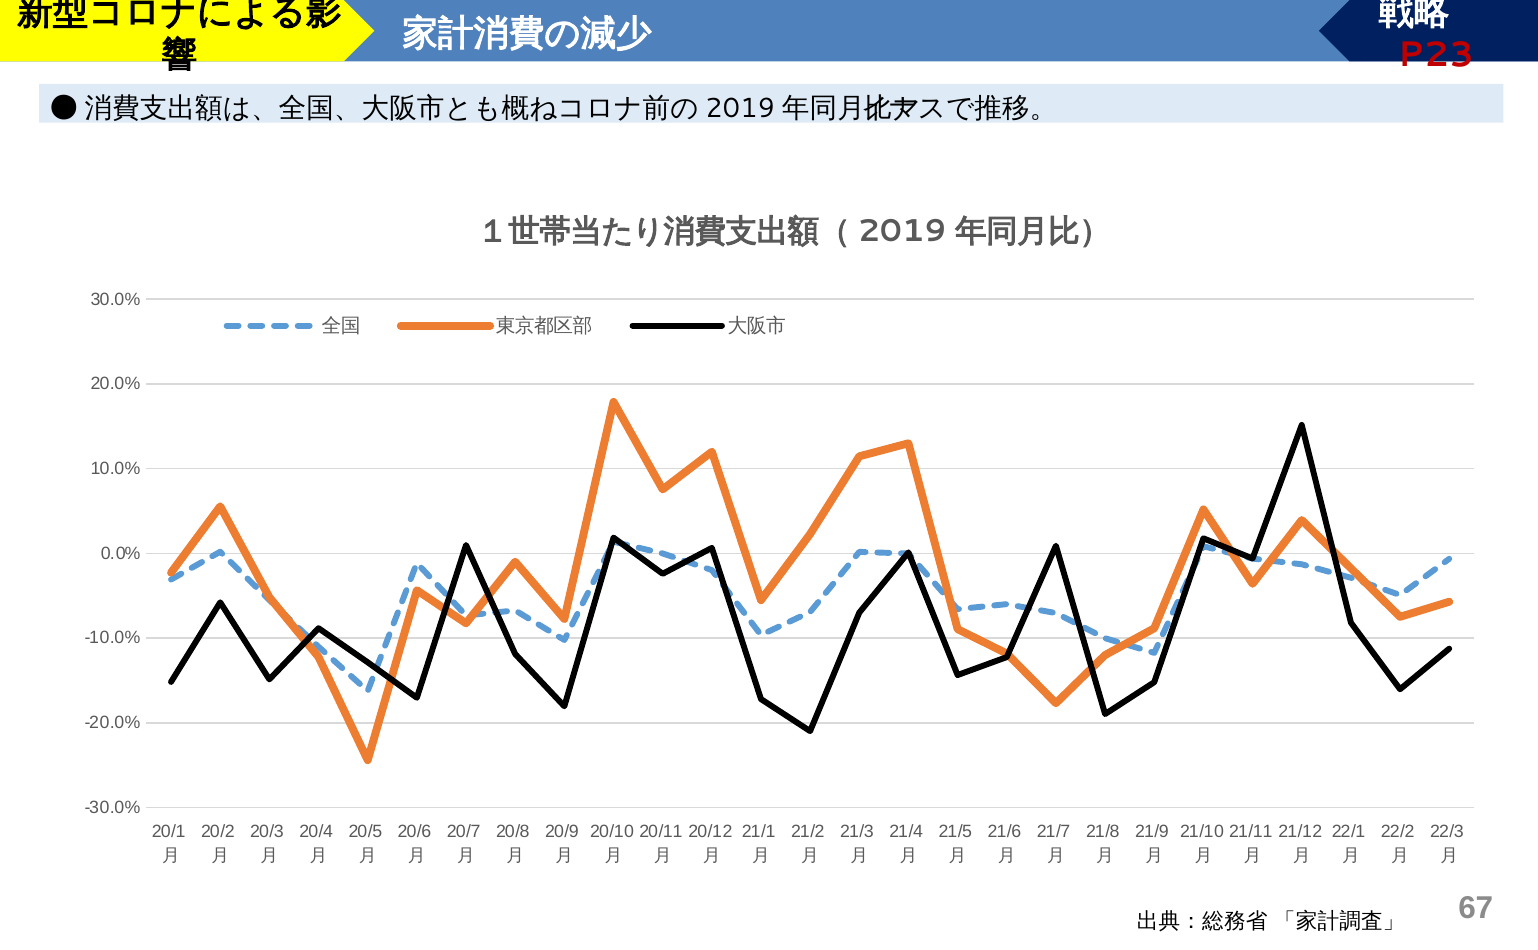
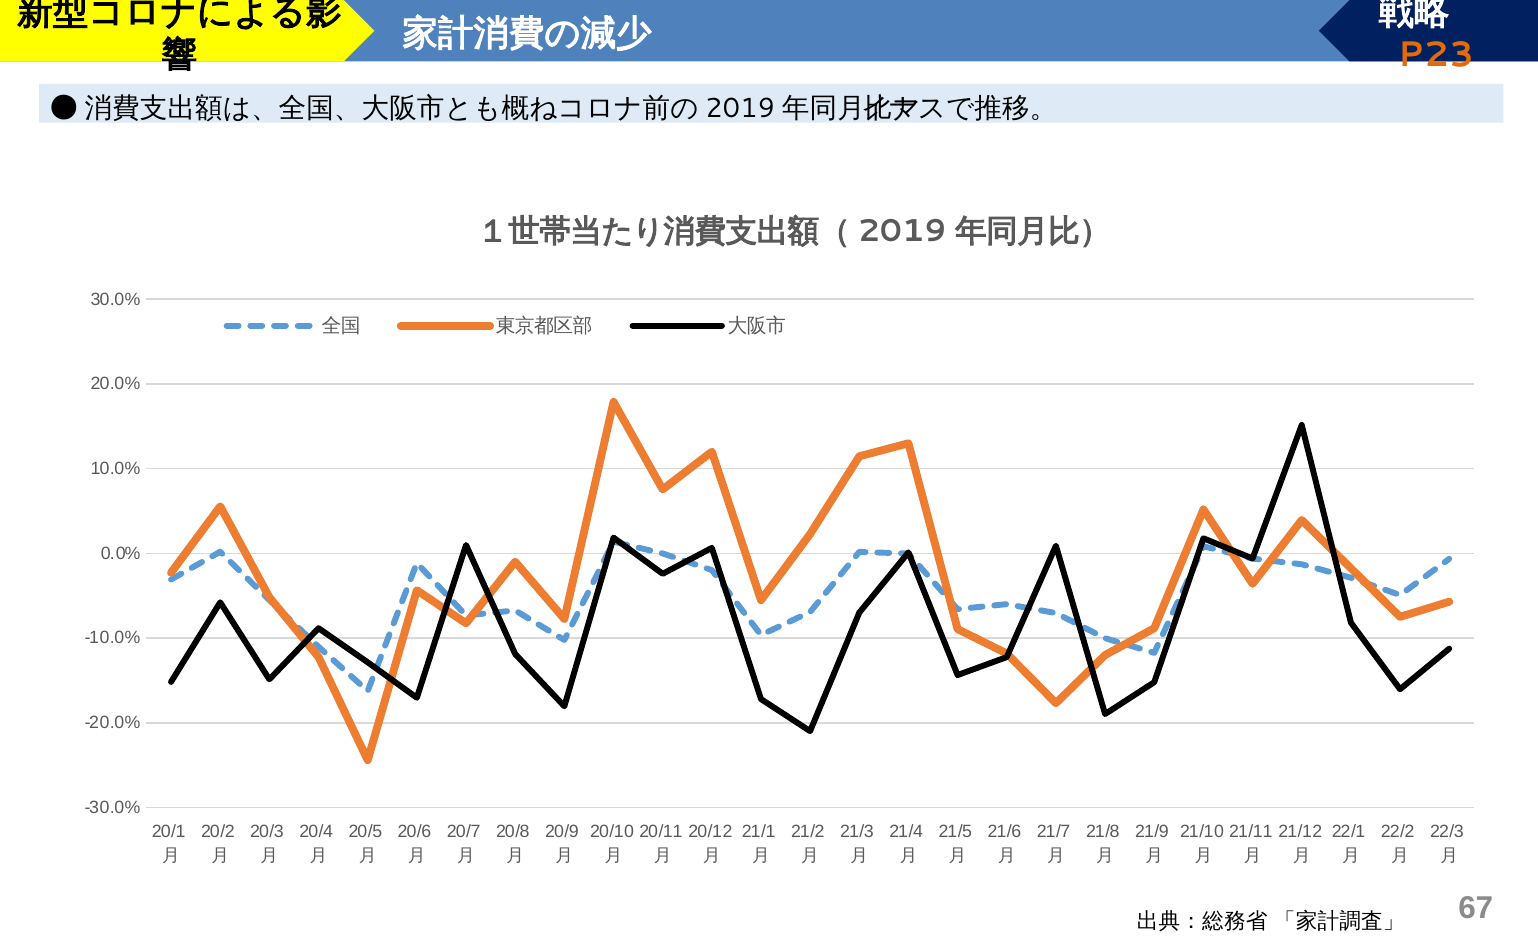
P23 colour: red -> orange
